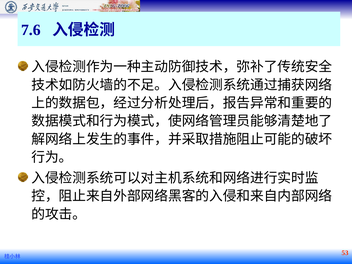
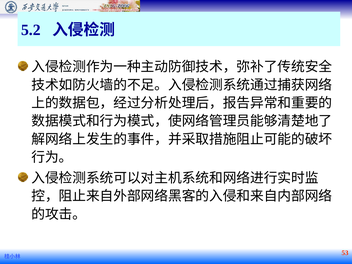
7.6: 7.6 -> 5.2
